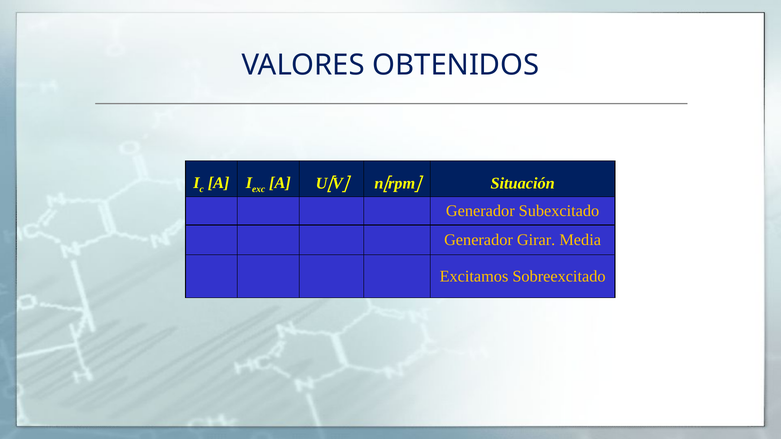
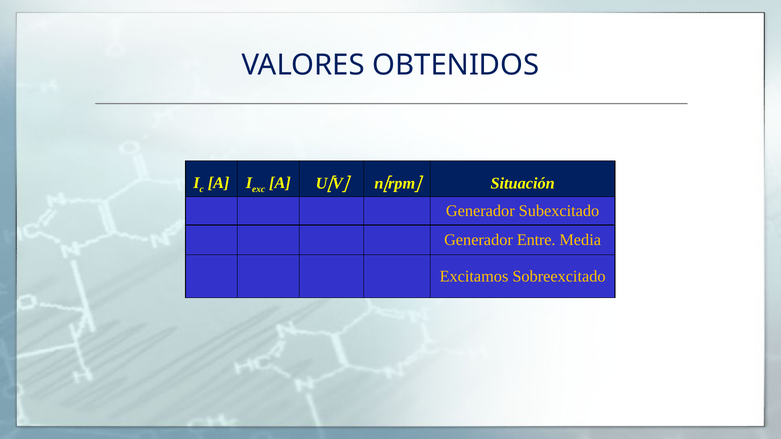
Girar: Girar -> Entre
